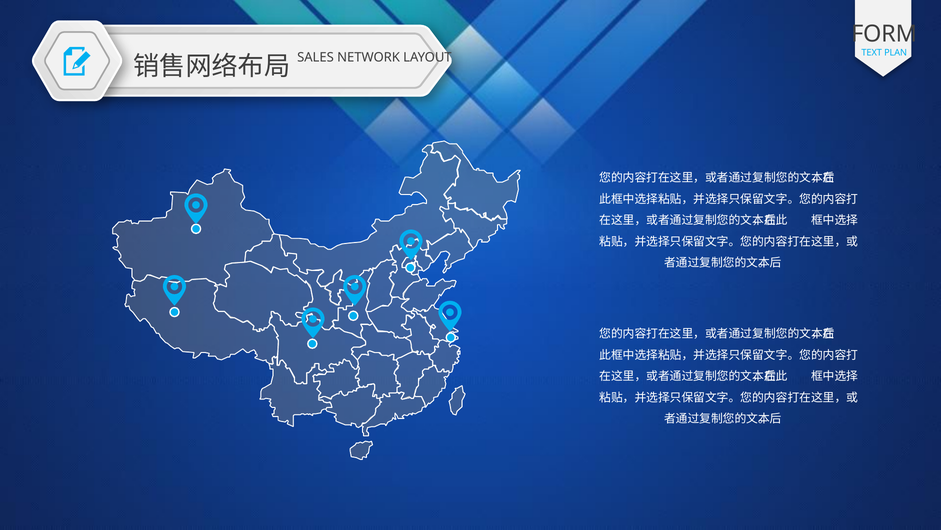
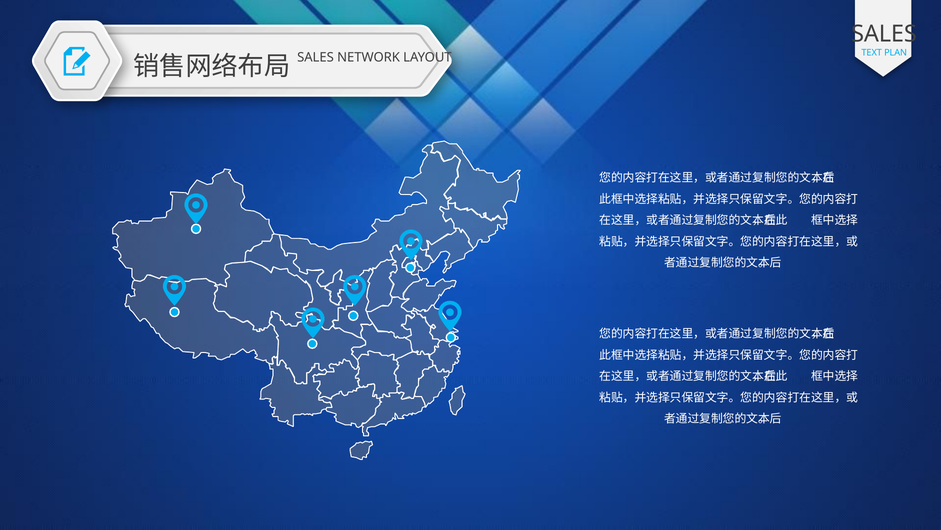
FORM at (884, 34): FORM -> SALES
